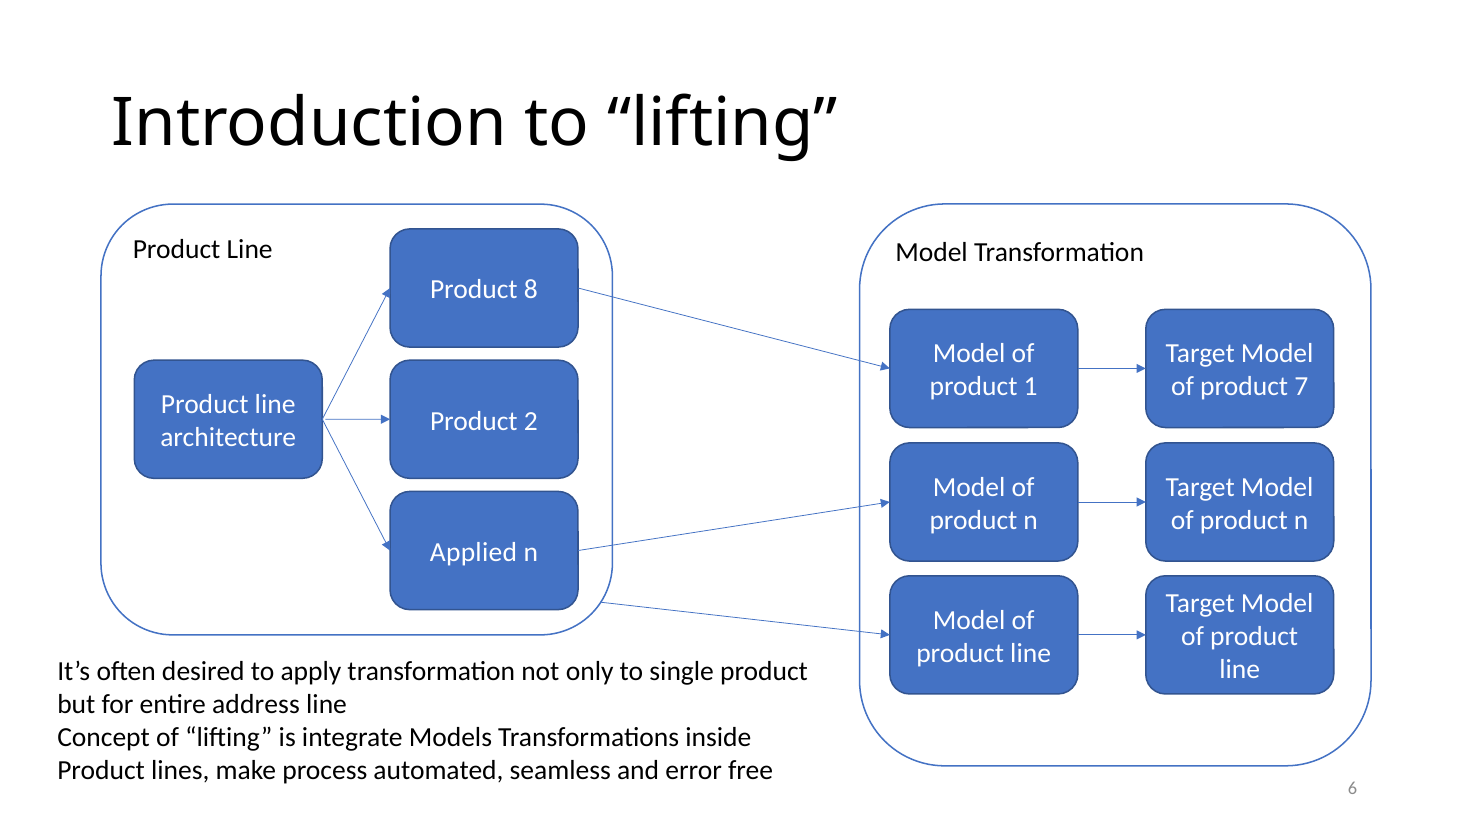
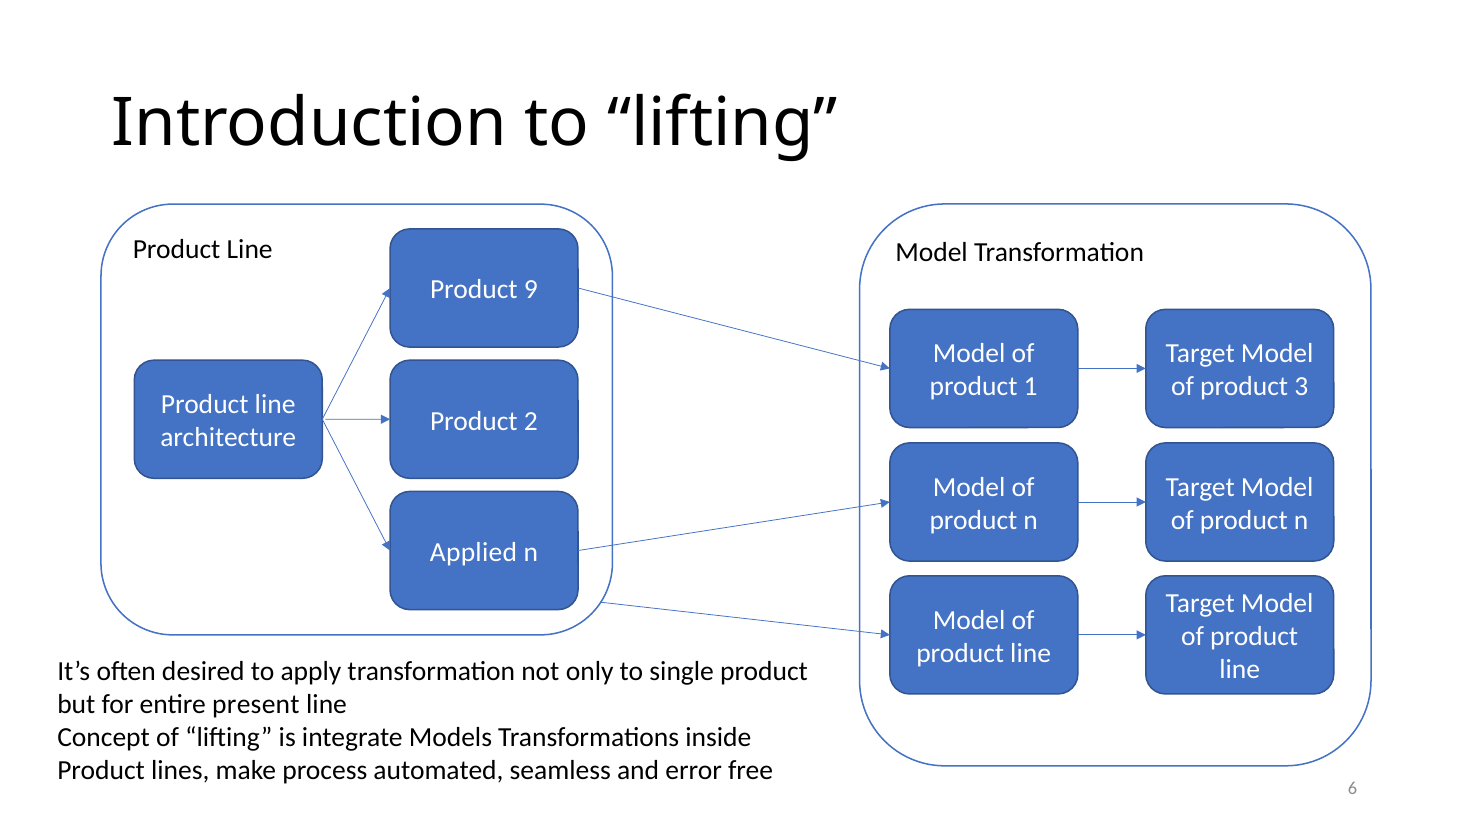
8: 8 -> 9
7: 7 -> 3
address: address -> present
